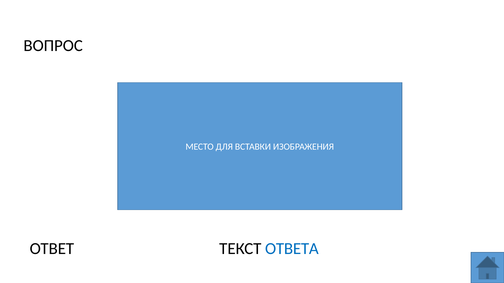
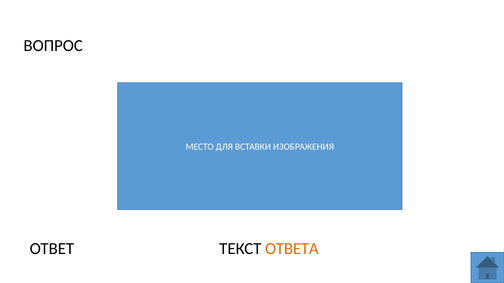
ОТВЕТА colour: blue -> orange
